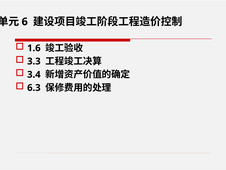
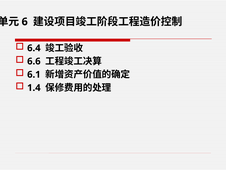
1.6: 1.6 -> 6.4
3.3: 3.3 -> 6.6
3.4: 3.4 -> 6.1
6.3: 6.3 -> 1.4
